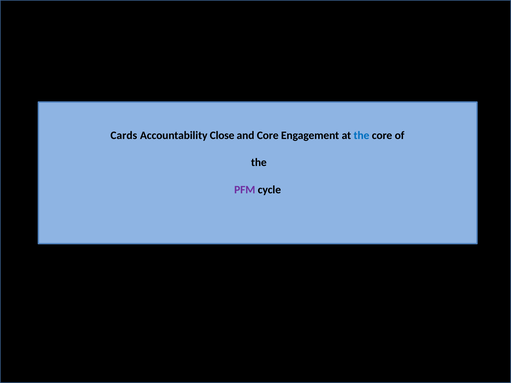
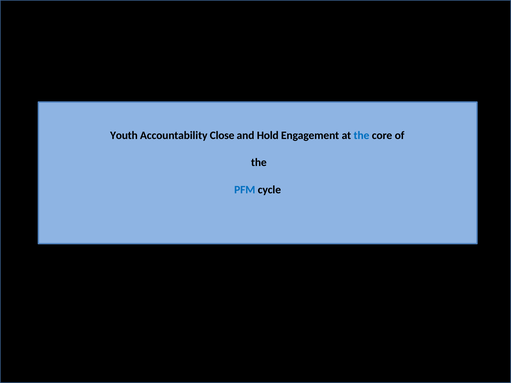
Cards: Cards -> Youth
and Core: Core -> Hold
PFM colour: purple -> blue
